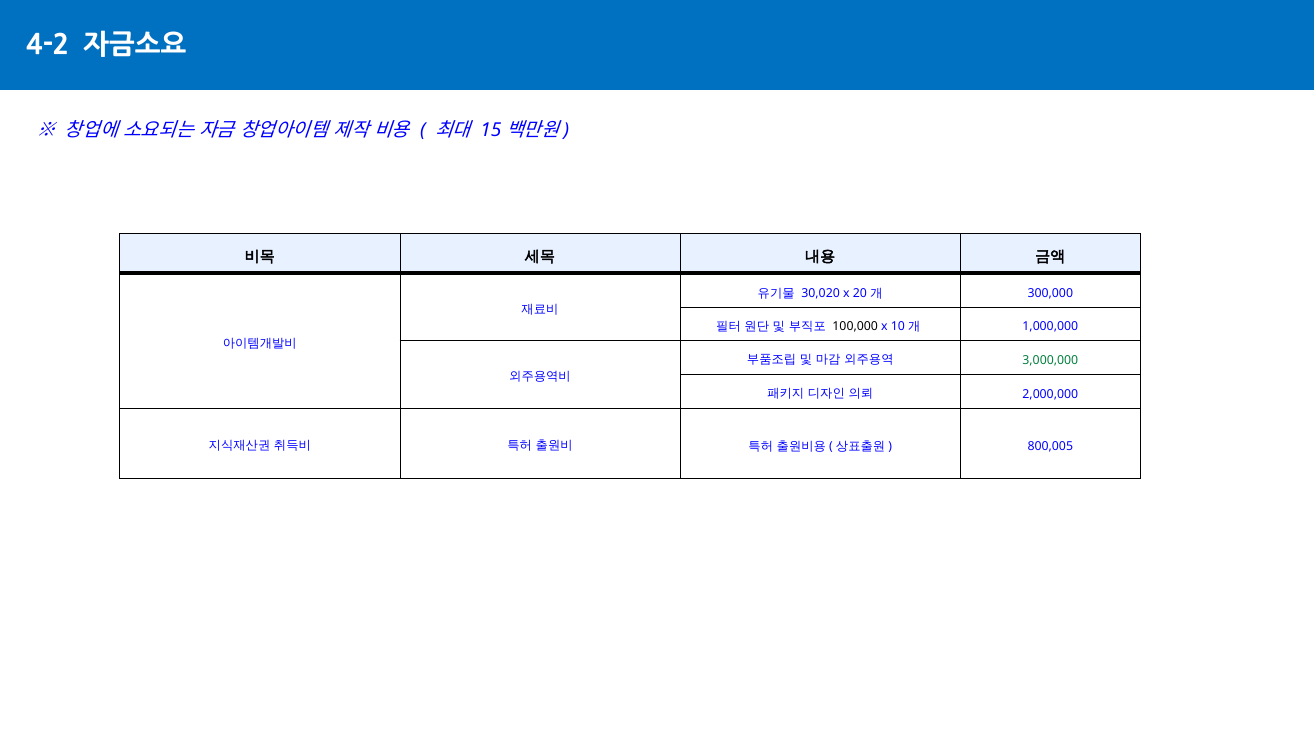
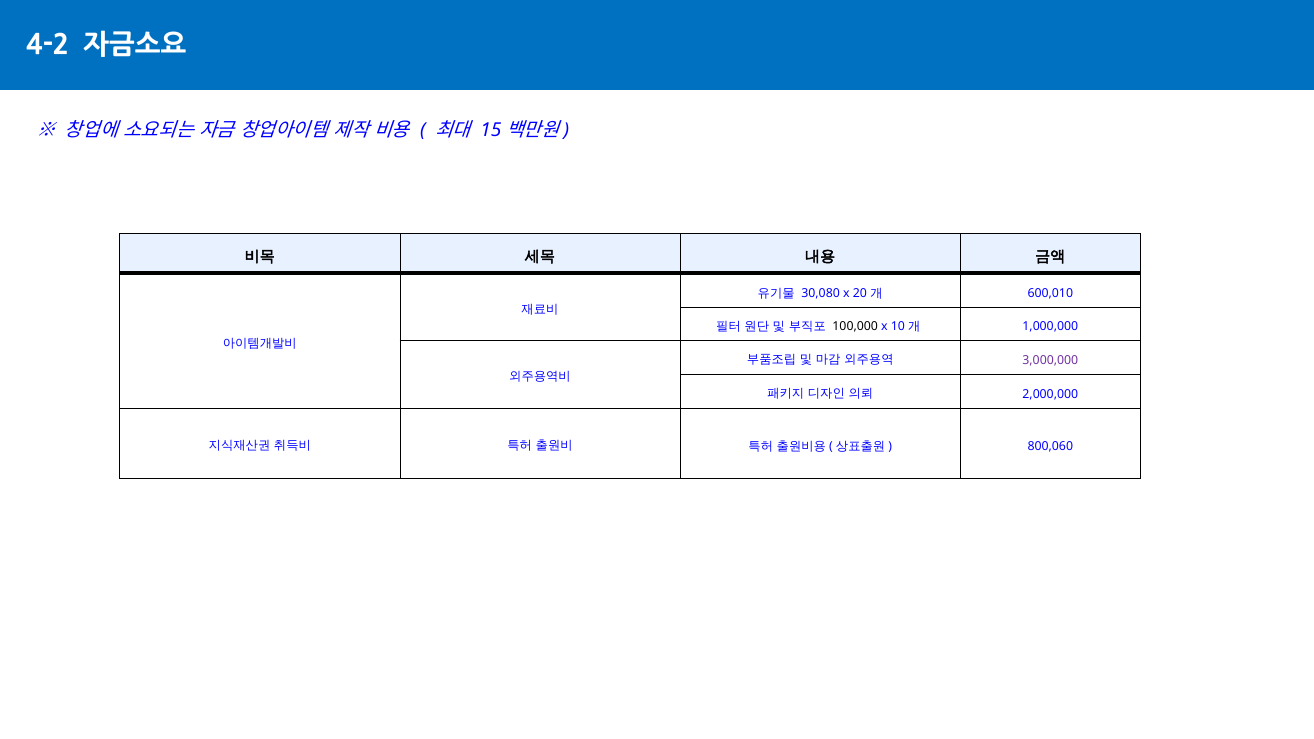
30,020: 30,020 -> 30,080
300,000: 300,000 -> 600,010
3,000,000 colour: green -> purple
800,005: 800,005 -> 800,060
